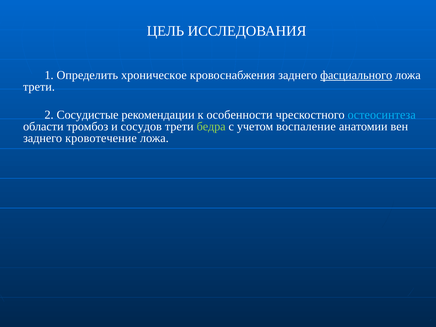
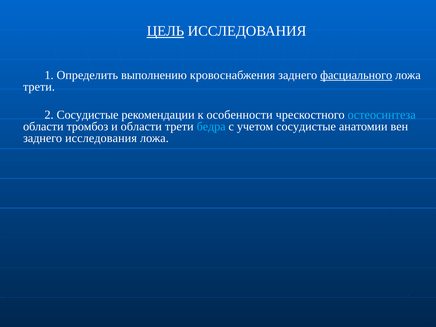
ЦЕЛЬ underline: none -> present
хроническое: хроническое -> выполнению
и сосудов: сосудов -> области
бедра colour: light green -> light blue
учетом воспаление: воспаление -> сосудистые
заднего кровотечение: кровотечение -> исследования
